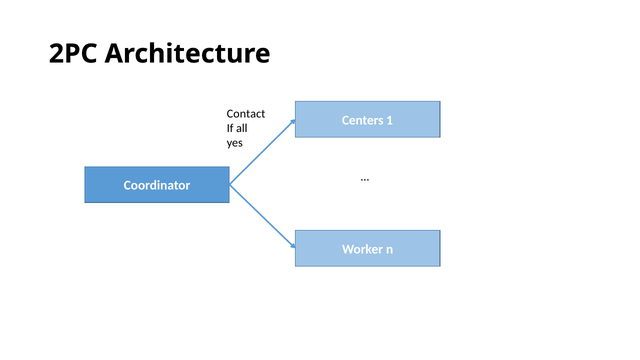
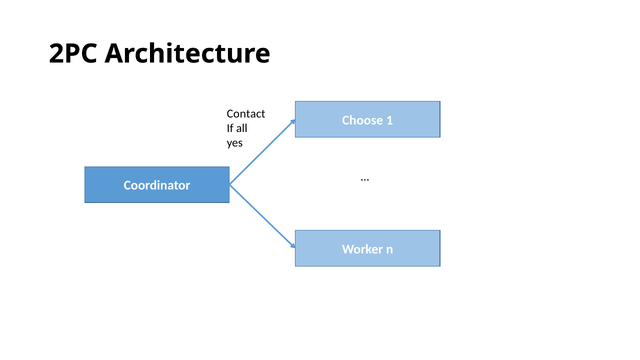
Centers: Centers -> Choose
